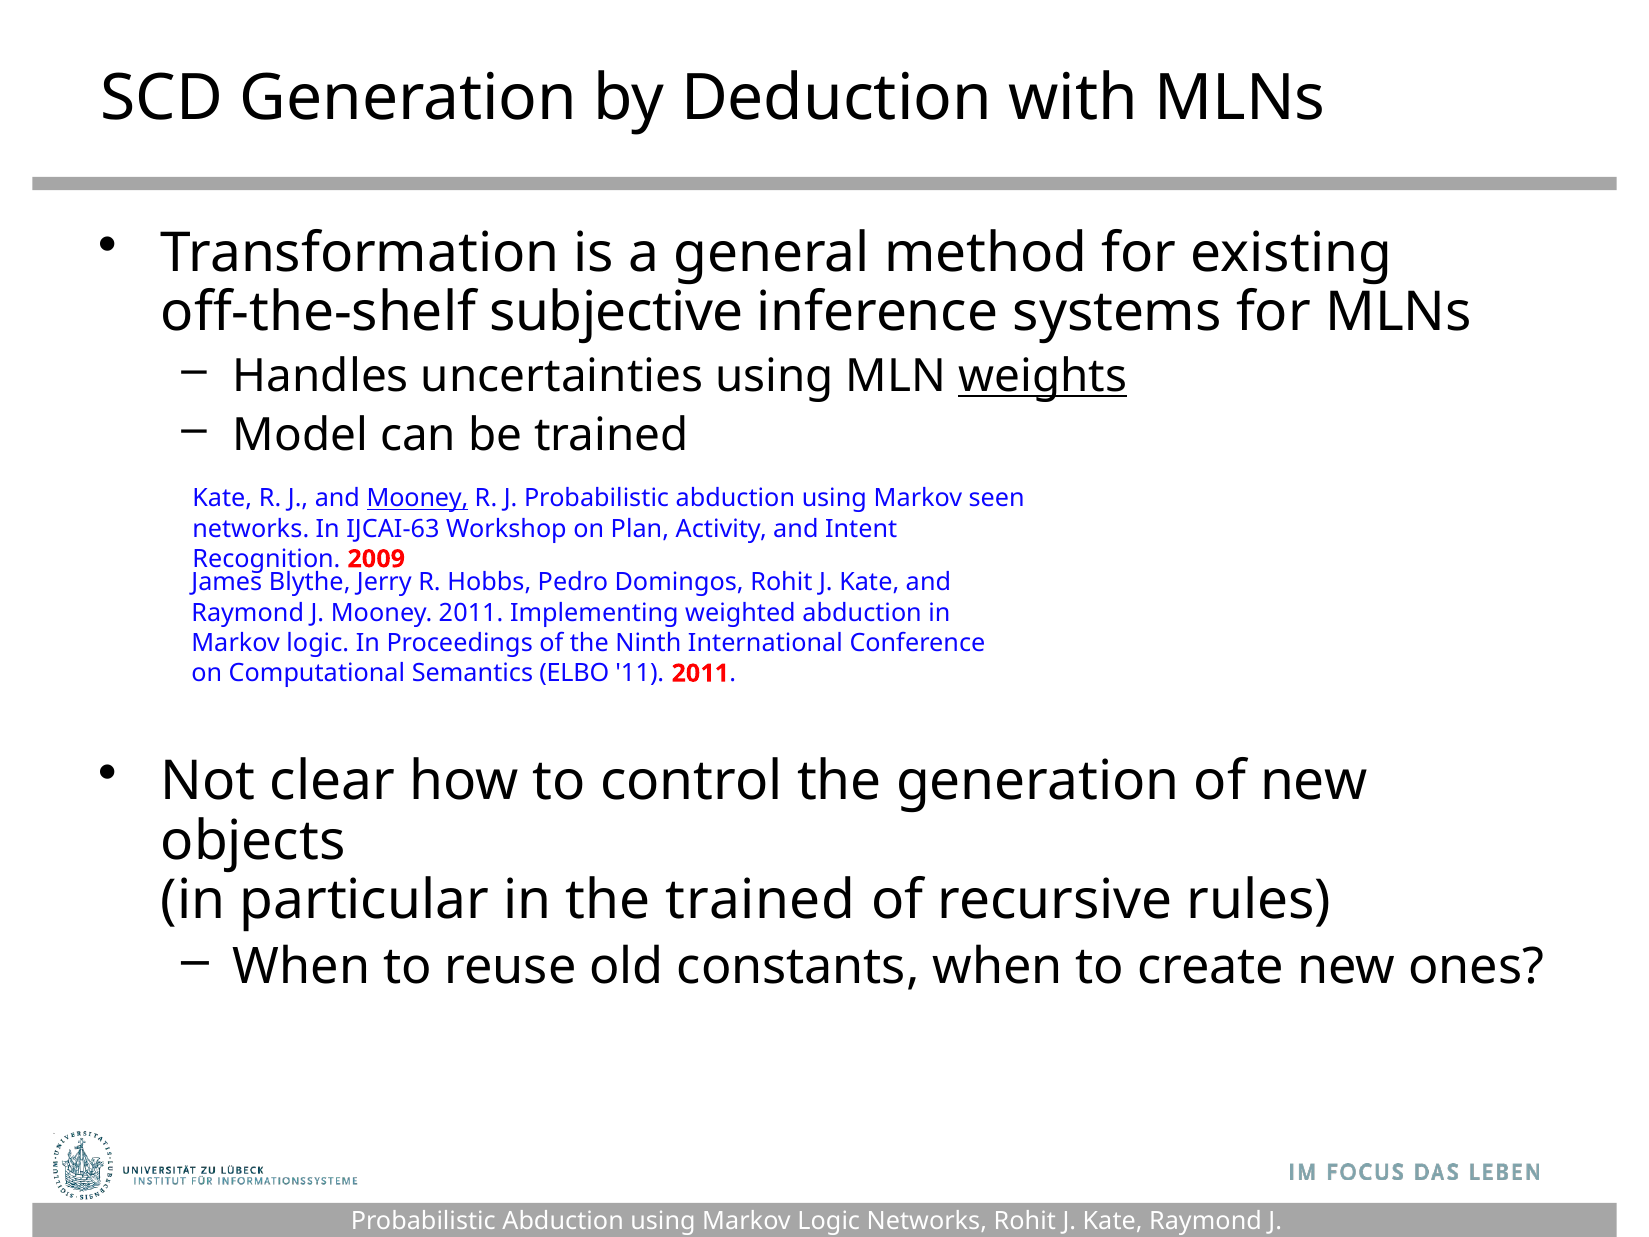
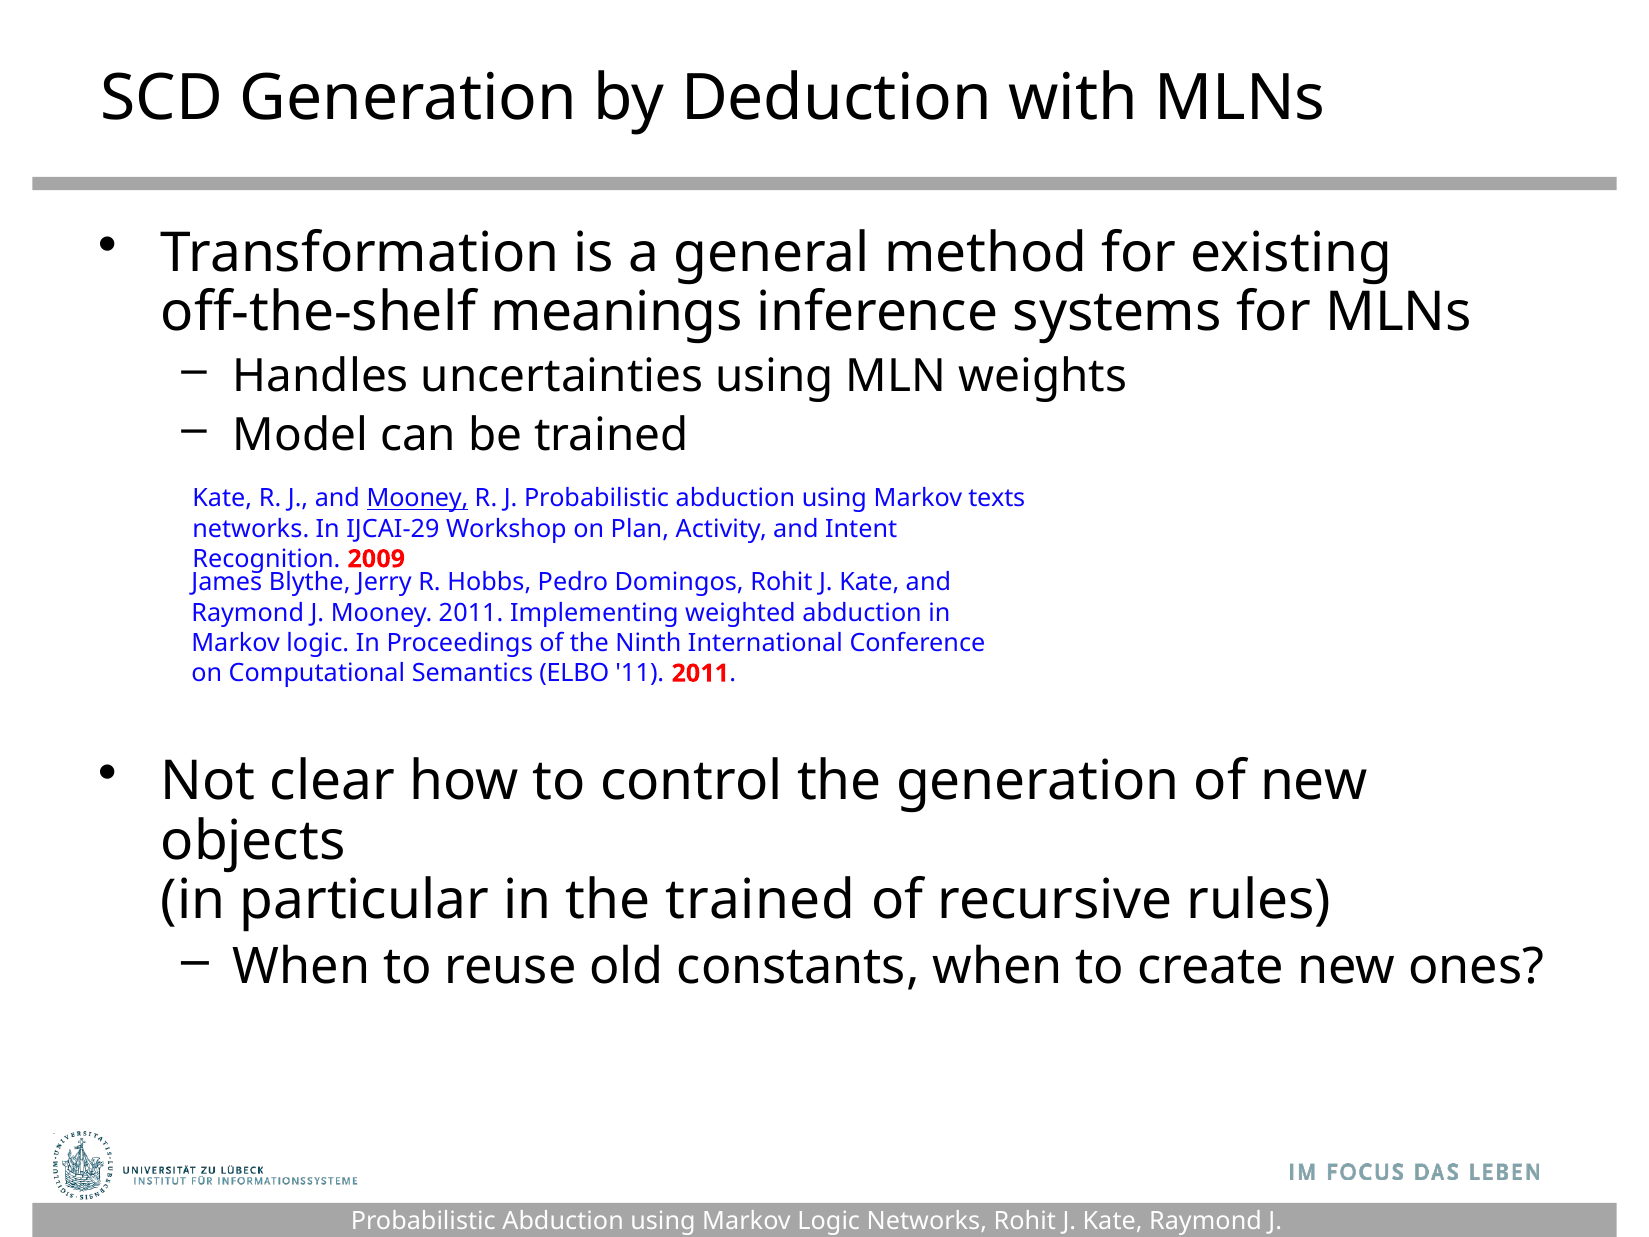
subjective: subjective -> meanings
weights underline: present -> none
seen: seen -> texts
IJCAI-63: IJCAI-63 -> IJCAI-29
